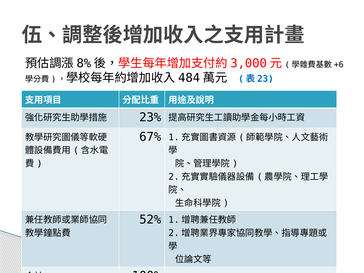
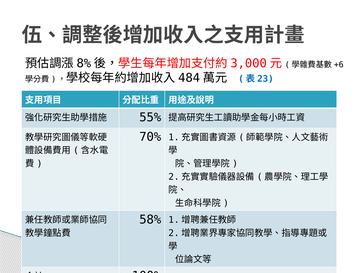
23%: 23% -> 55%
67%: 67% -> 70%
52%: 52% -> 58%
